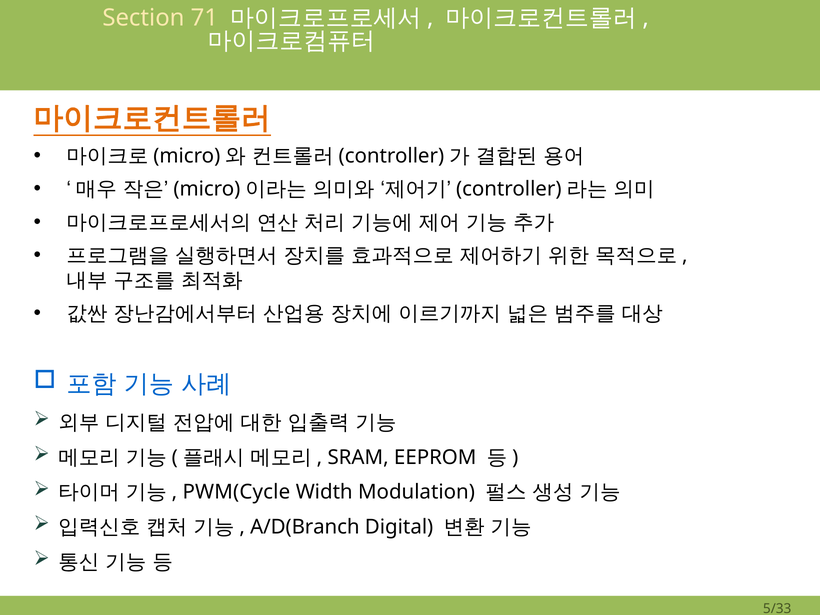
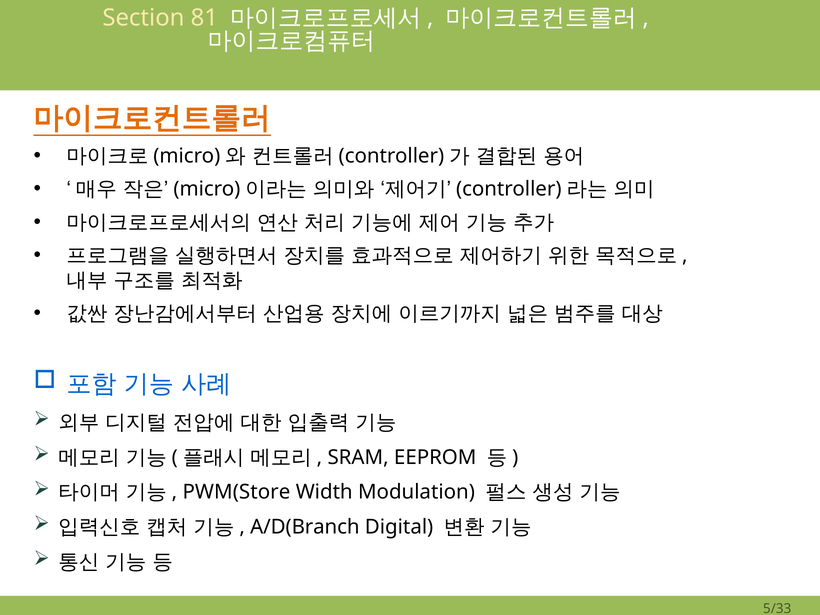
71: 71 -> 81
PWM(Cycle: PWM(Cycle -> PWM(Store
